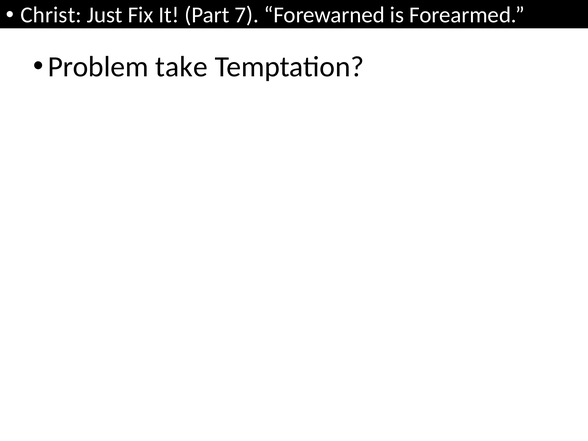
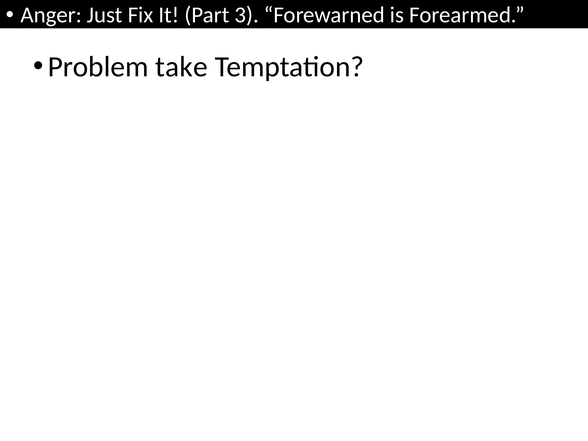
Christ: Christ -> Anger
7: 7 -> 3
